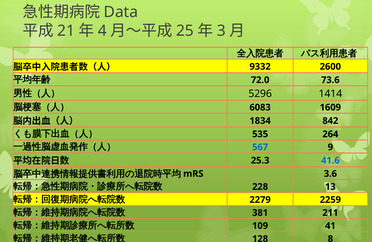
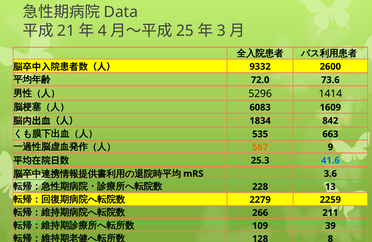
264: 264 -> 663
567 colour: blue -> orange
381: 381 -> 266
41: 41 -> 39
